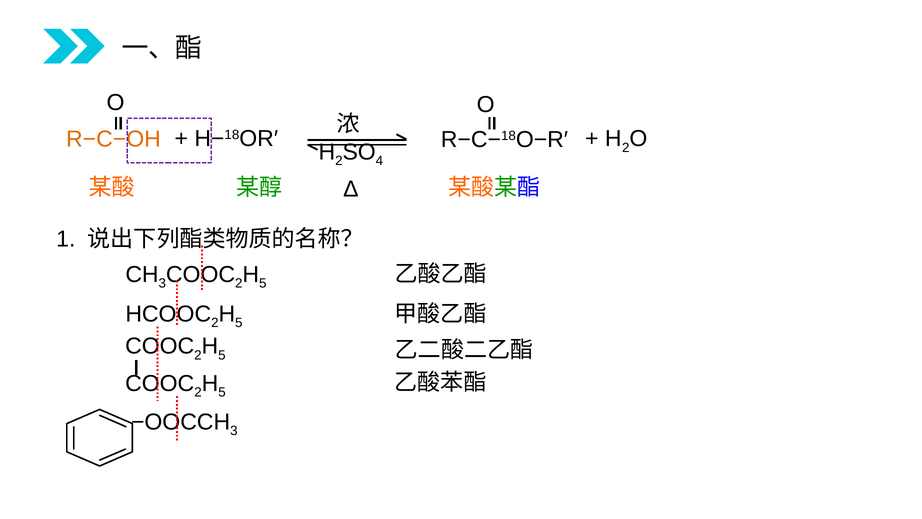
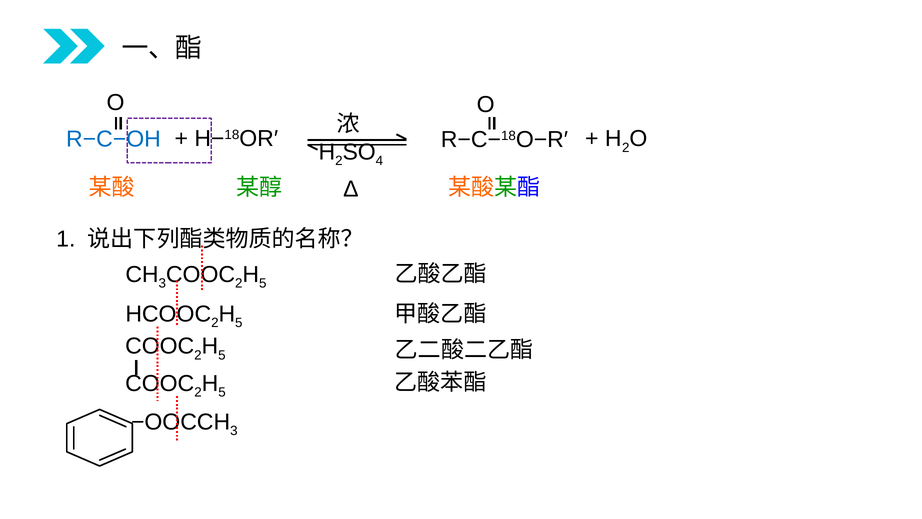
R−C−OH colour: orange -> blue
